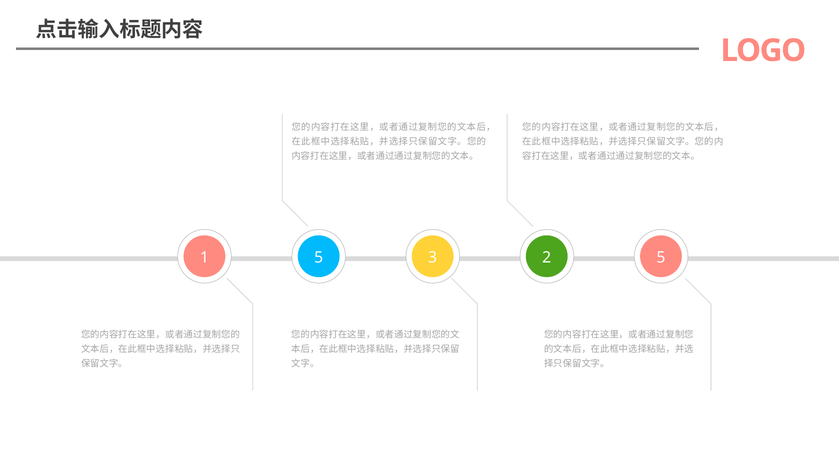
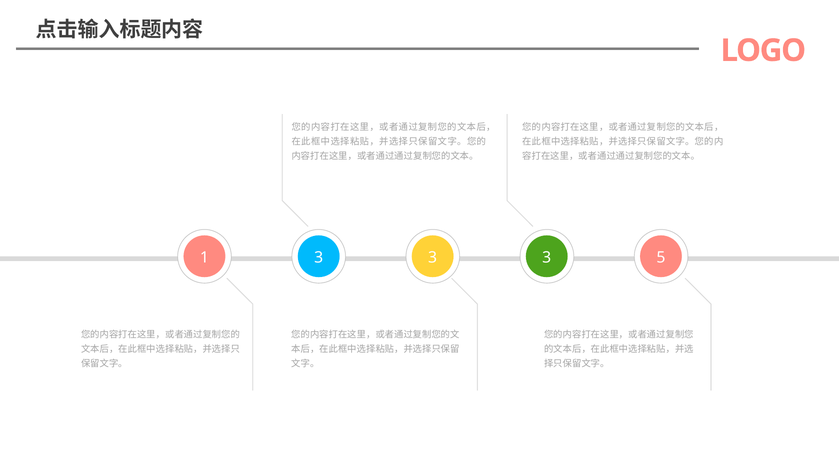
1 5: 5 -> 3
2 at (547, 257): 2 -> 3
